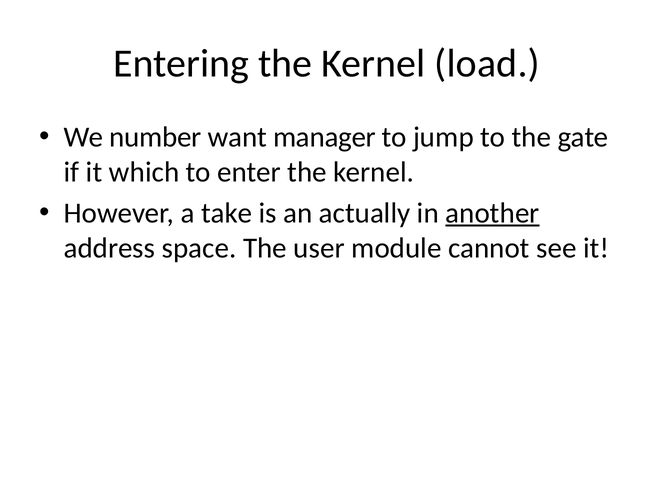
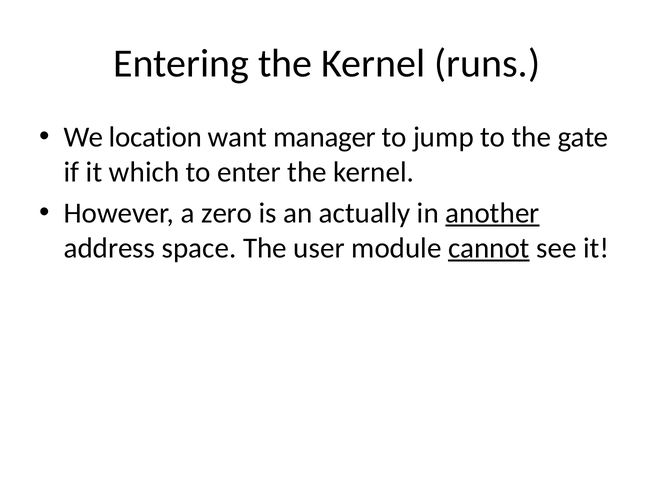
load: load -> runs
number: number -> location
take: take -> zero
cannot underline: none -> present
